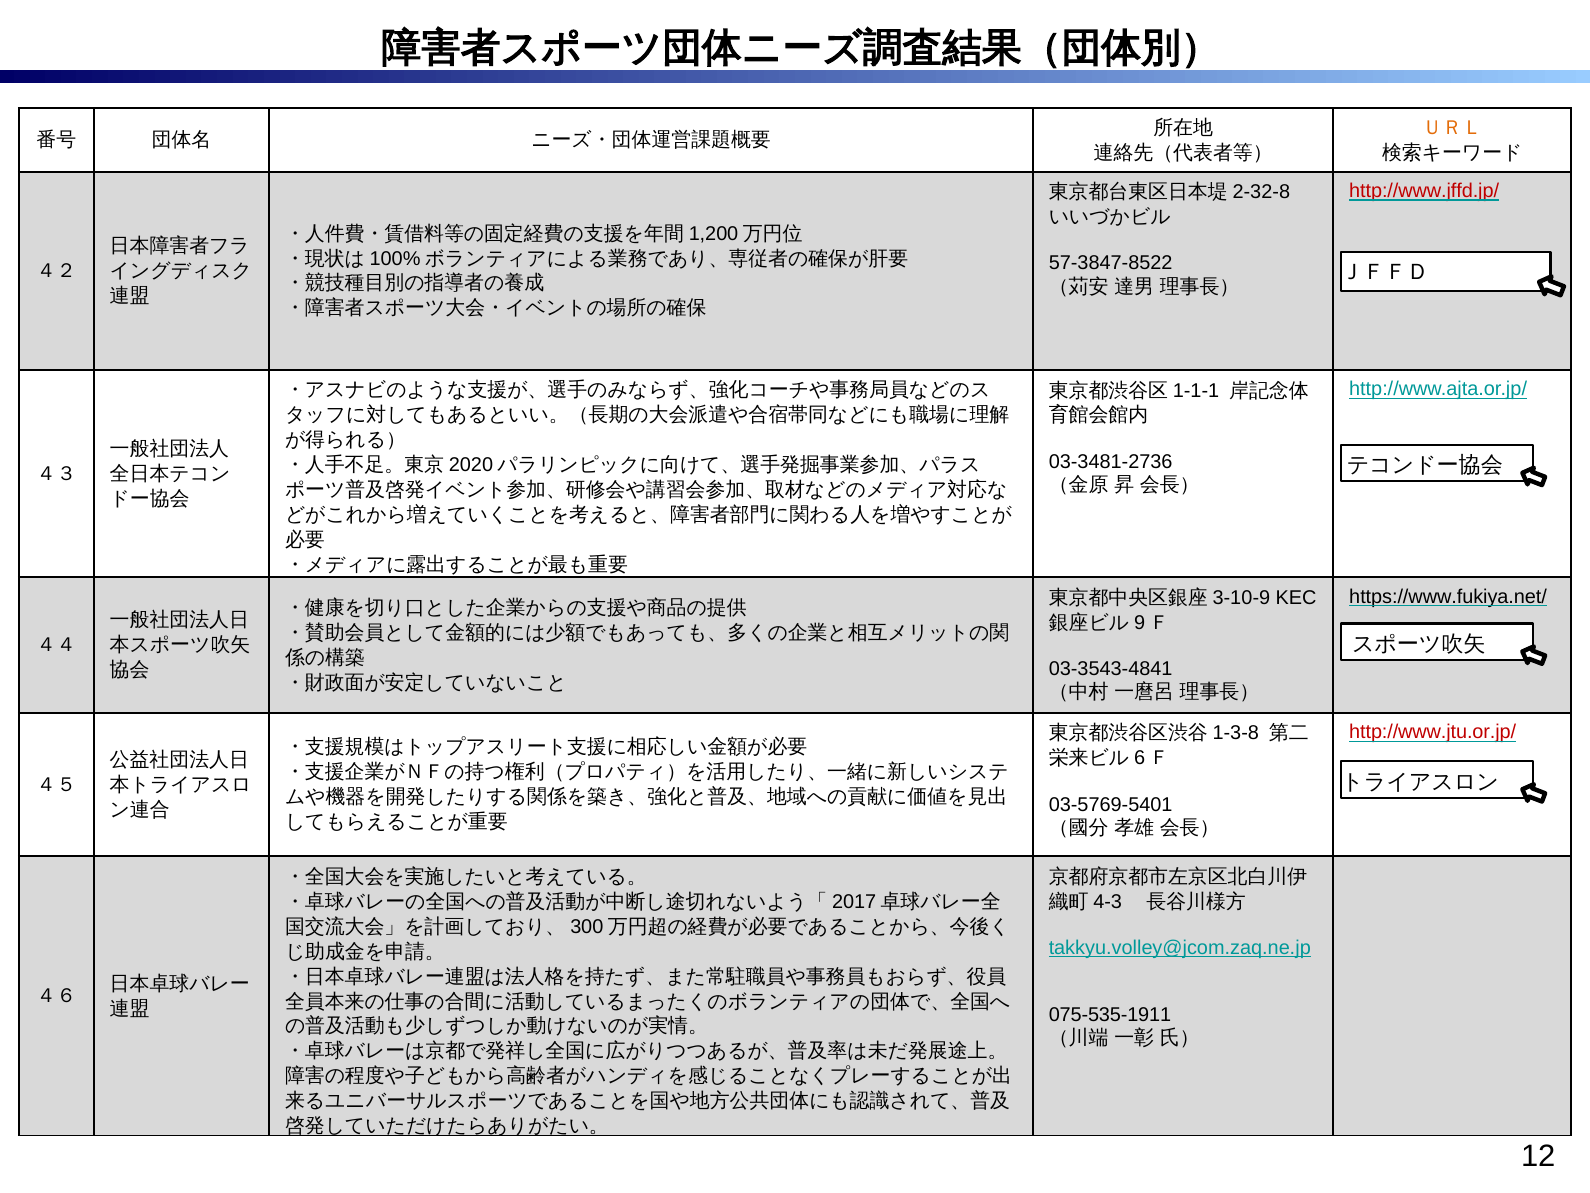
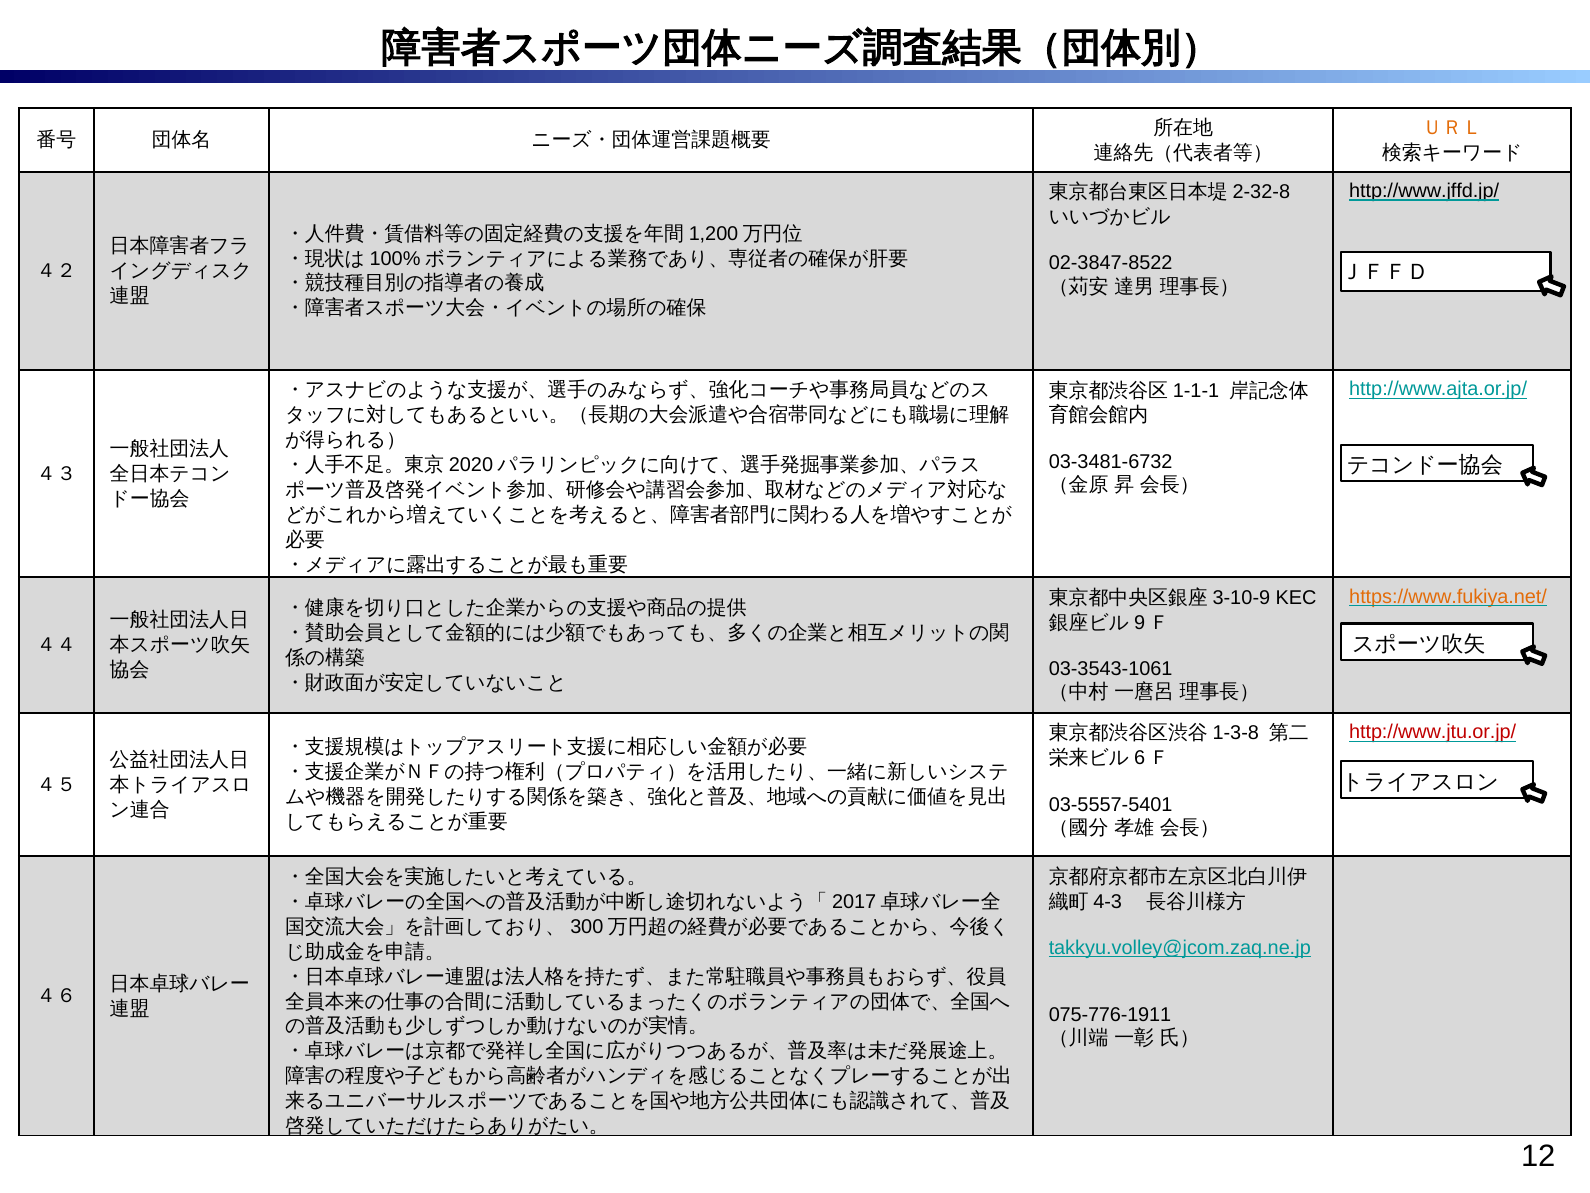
http://www.jffd.jp/ colour: red -> black
57-3847-8522: 57-3847-8522 -> 02-3847-8522
03-3481-2736: 03-3481-2736 -> 03-3481-6732
https://www.fukiya.net/ colour: black -> orange
03-3543-4841: 03-3543-4841 -> 03-3543-1061
03-5769-5401: 03-5769-5401 -> 03-5557-5401
075-535-1911: 075-535-1911 -> 075-776-1911
